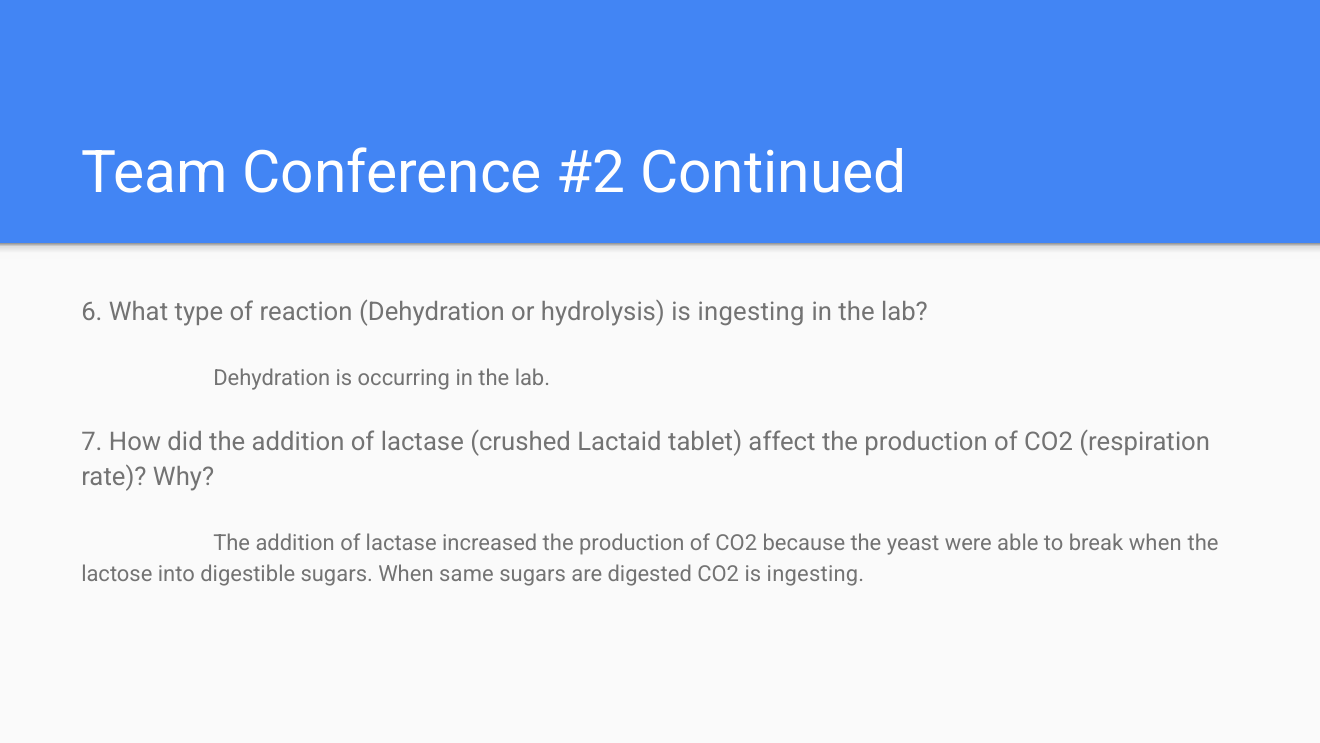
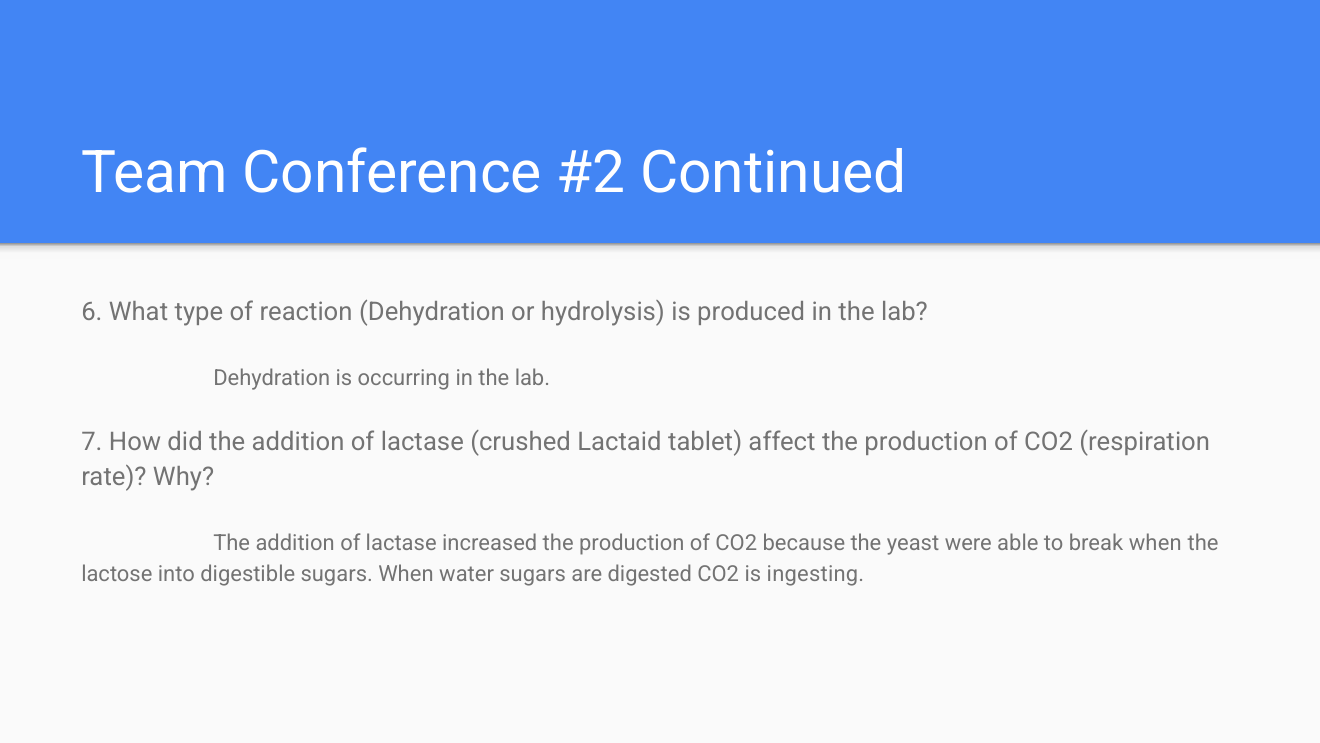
hydrolysis is ingesting: ingesting -> produced
same: same -> water
